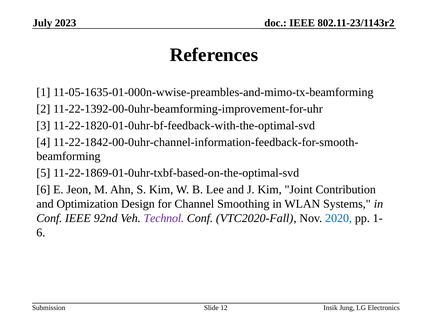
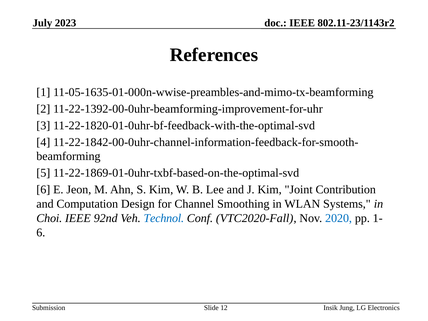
Optimization: Optimization -> Computation
Conf at (49, 218): Conf -> Choi
Technol colour: purple -> blue
